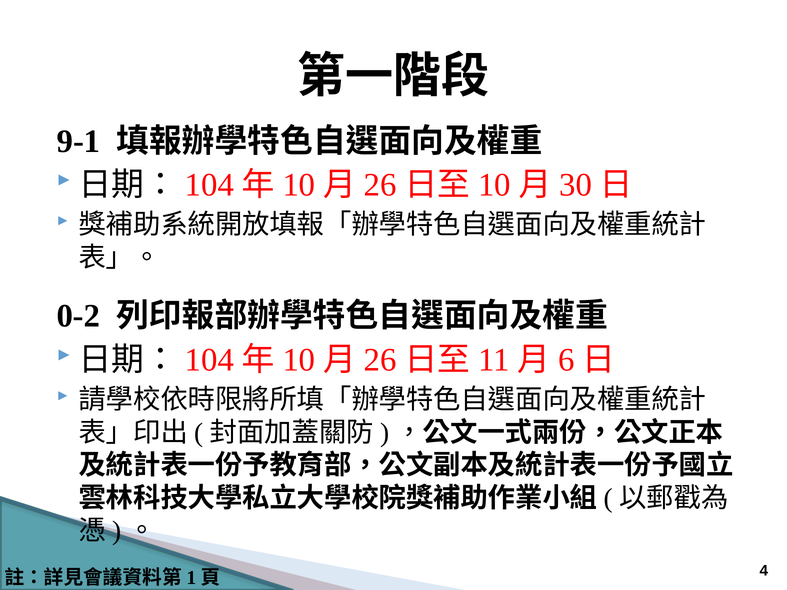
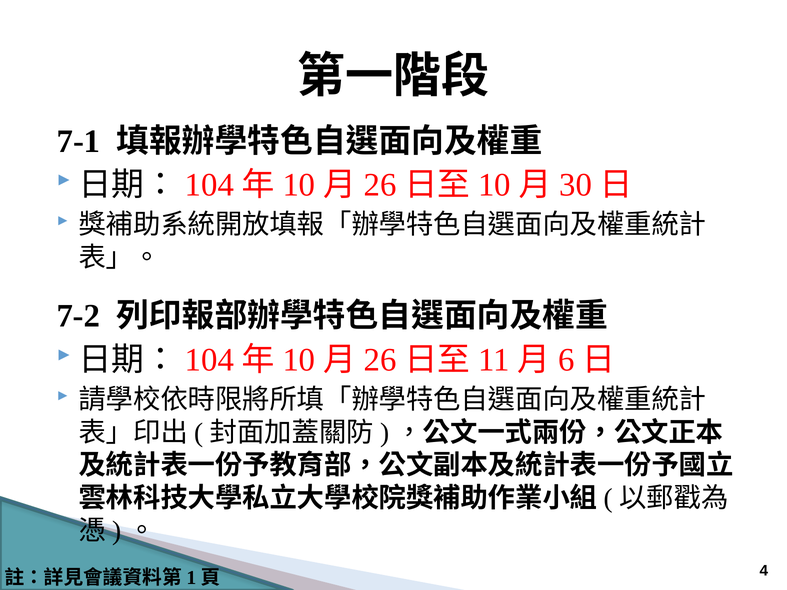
9-1: 9-1 -> 7-1
0-2: 0-2 -> 7-2
